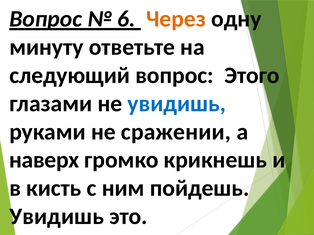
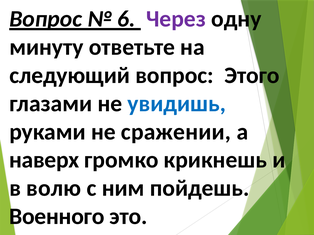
Через colour: orange -> purple
кисть: кисть -> волю
Увидишь at (57, 217): Увидишь -> Военного
